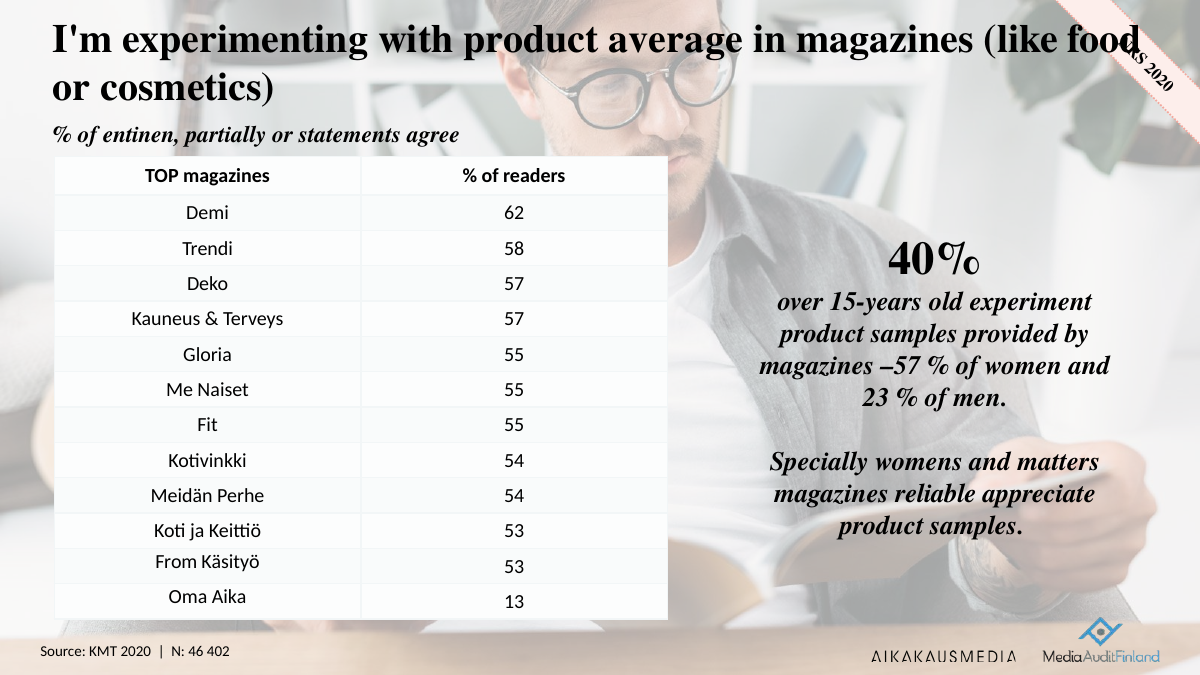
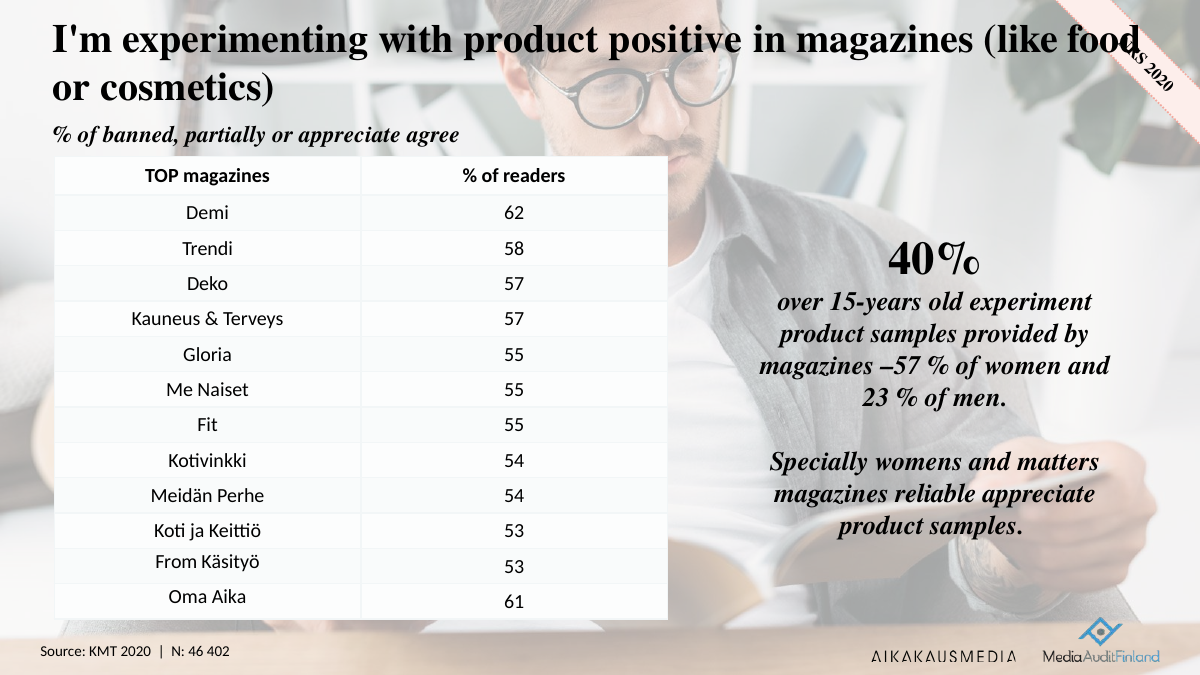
average: average -> positive
entinen: entinen -> banned
or statements: statements -> appreciate
13: 13 -> 61
